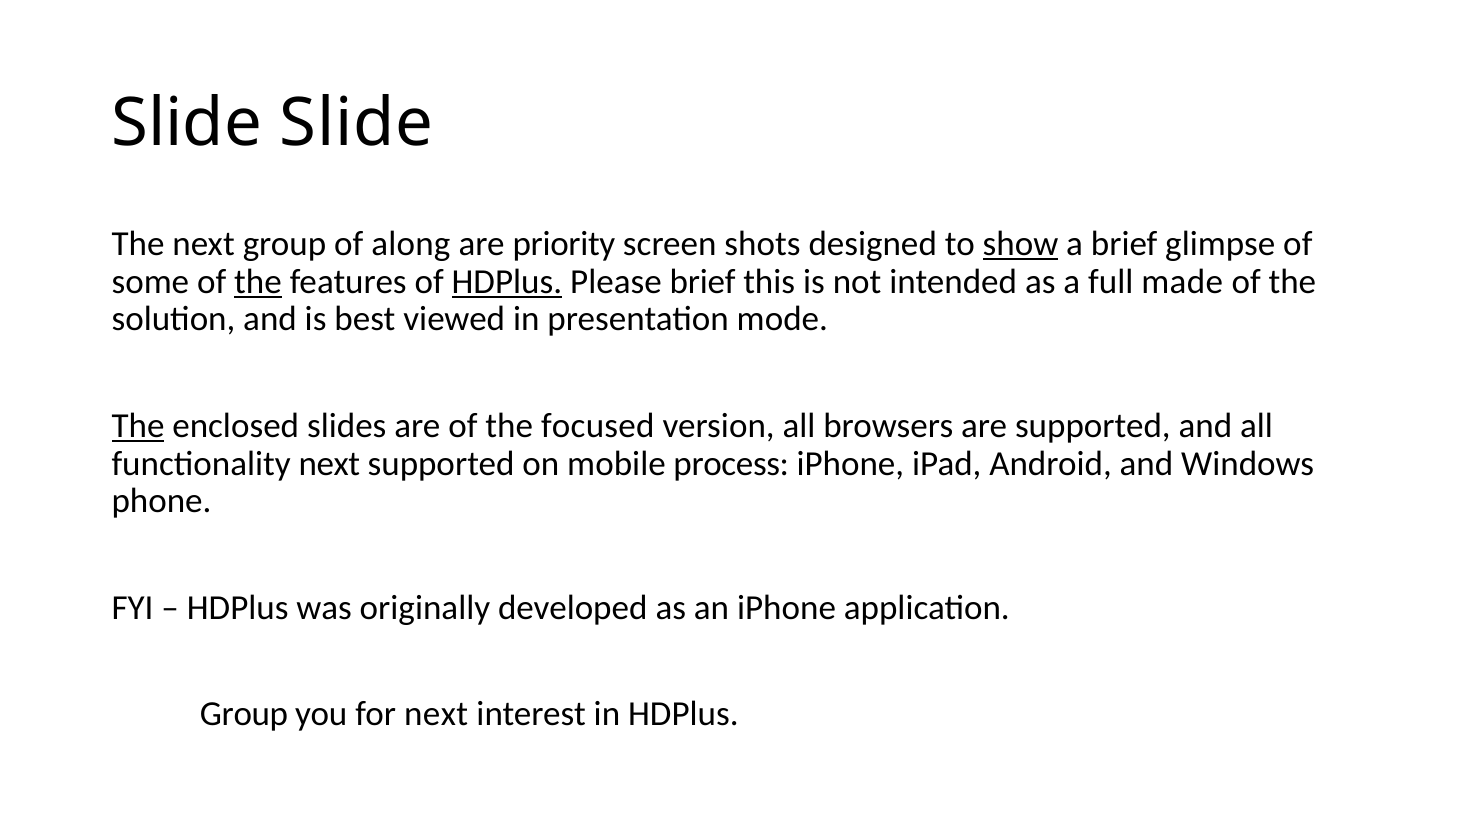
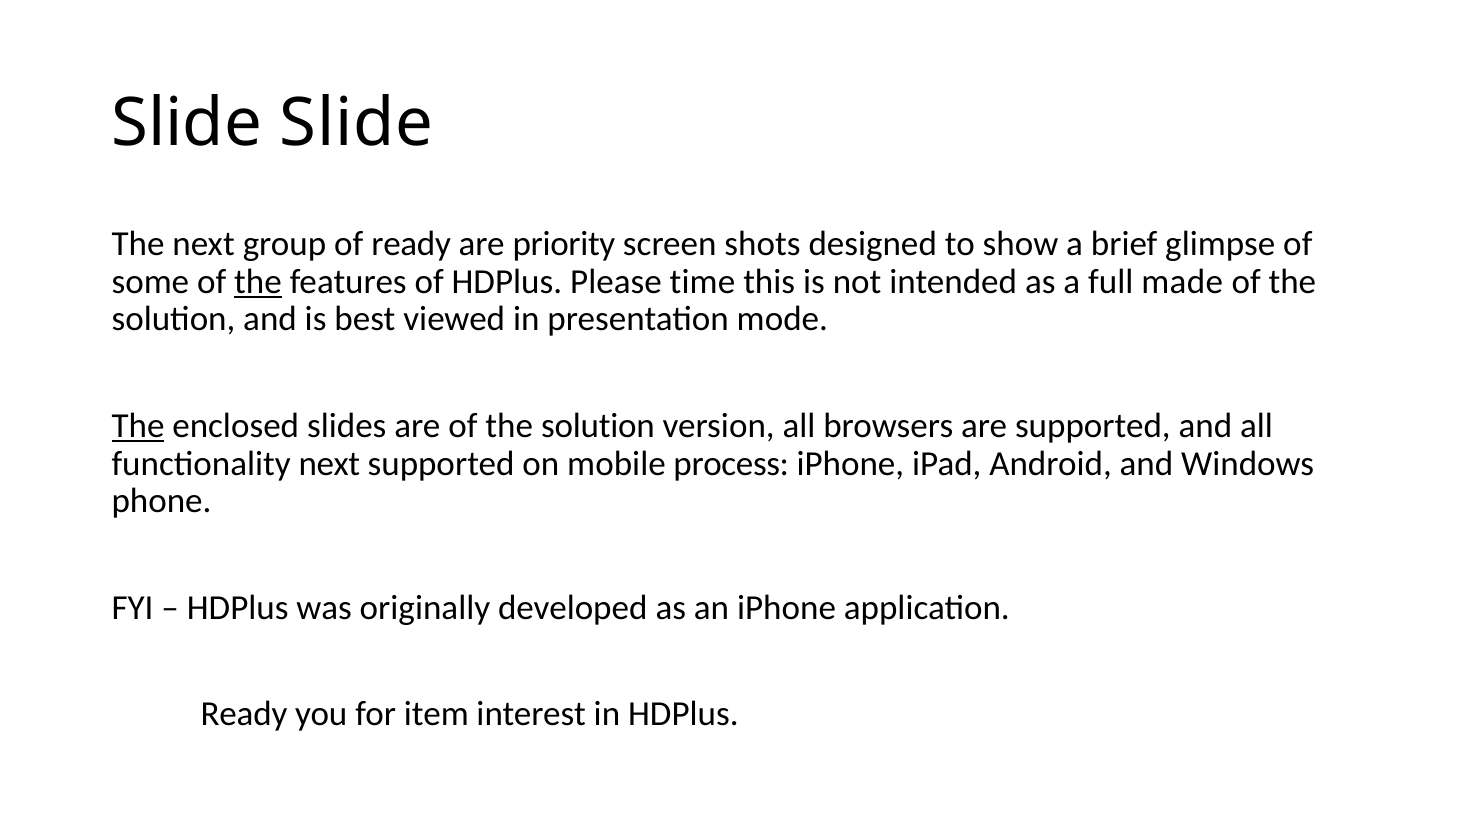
of along: along -> ready
show underline: present -> none
HDPlus at (507, 281) underline: present -> none
Please brief: brief -> time
are of the focused: focused -> solution
Group at (244, 714): Group -> Ready
for next: next -> item
